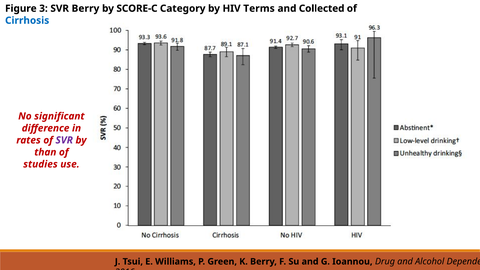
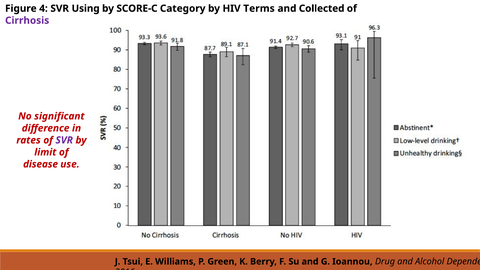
3: 3 -> 4
SVR Berry: Berry -> Using
Cirrhosis colour: blue -> purple
than: than -> limit
studies: studies -> disease
